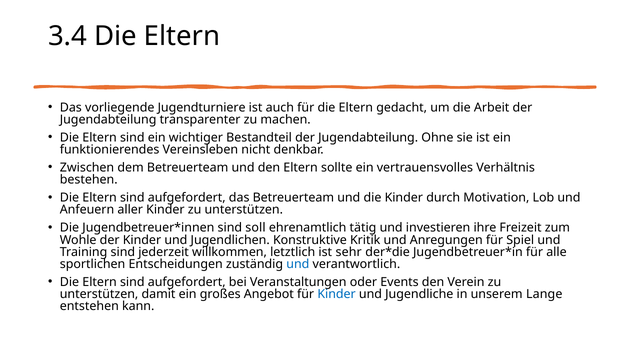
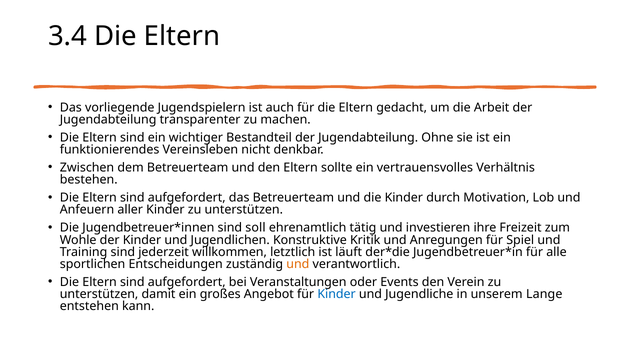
Jugendturniere: Jugendturniere -> Jugendspielern
sehr: sehr -> läuft
und at (298, 264) colour: blue -> orange
